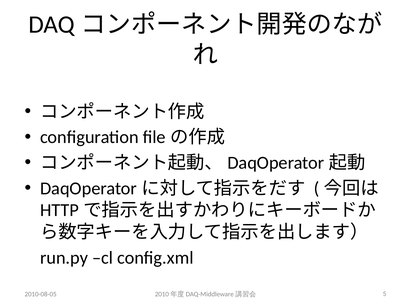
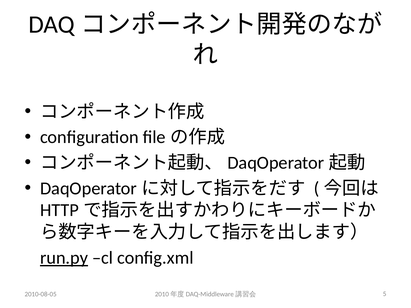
run.py underline: none -> present
